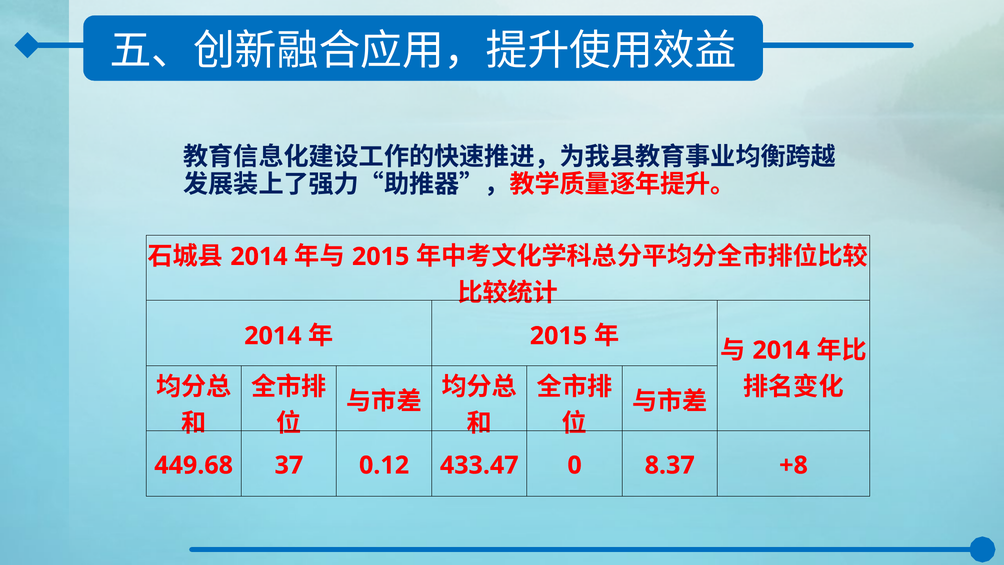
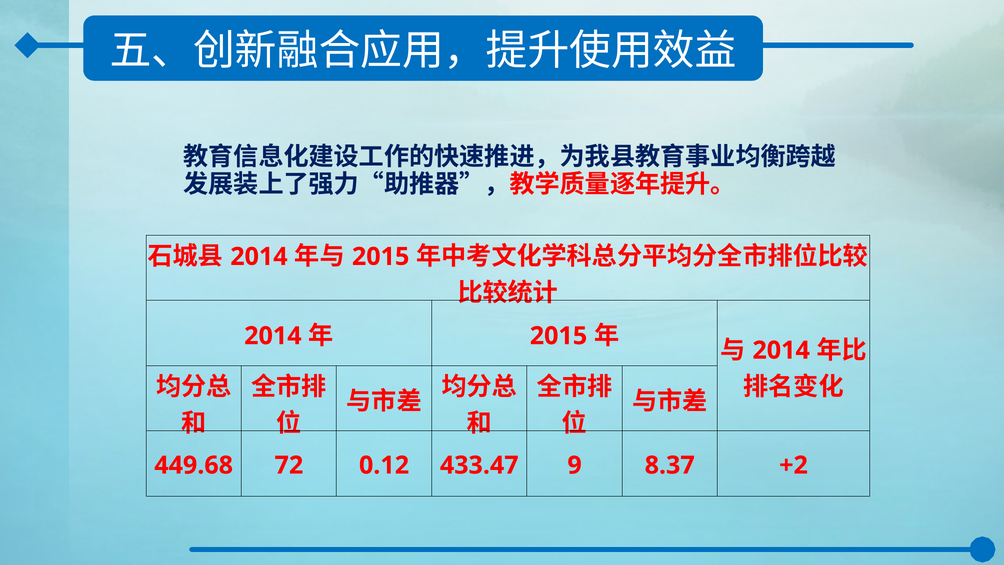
37: 37 -> 72
0: 0 -> 9
+8: +8 -> +2
